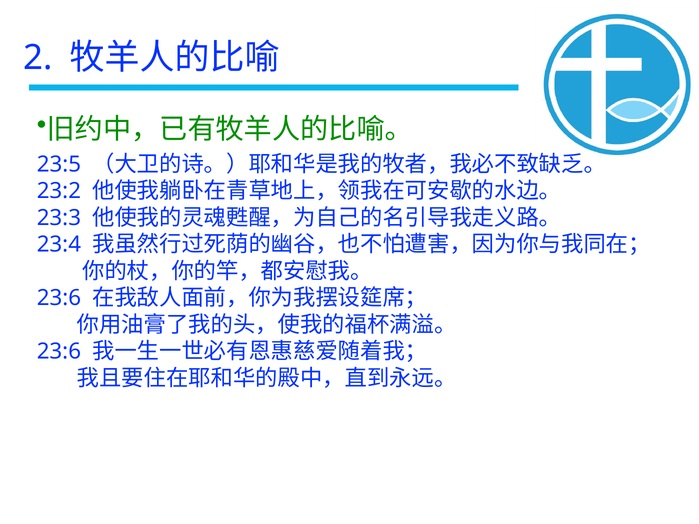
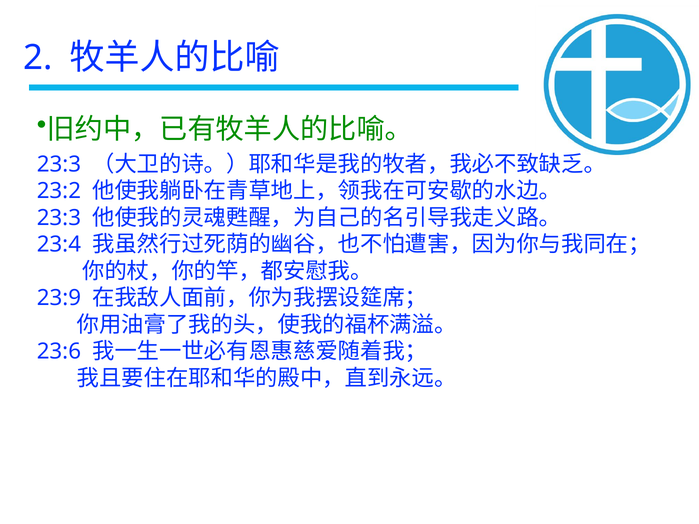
23:5 at (59, 164): 23:5 -> 23:3
23:6 at (59, 298): 23:6 -> 23:9
